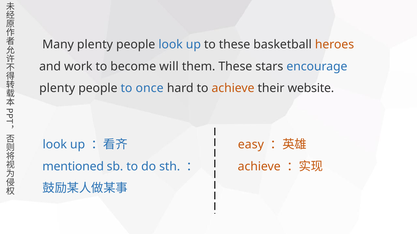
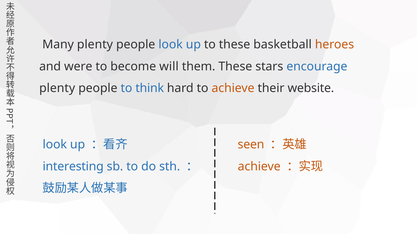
work: work -> were
once: once -> think
easy: easy -> seen
mentioned: mentioned -> interesting
